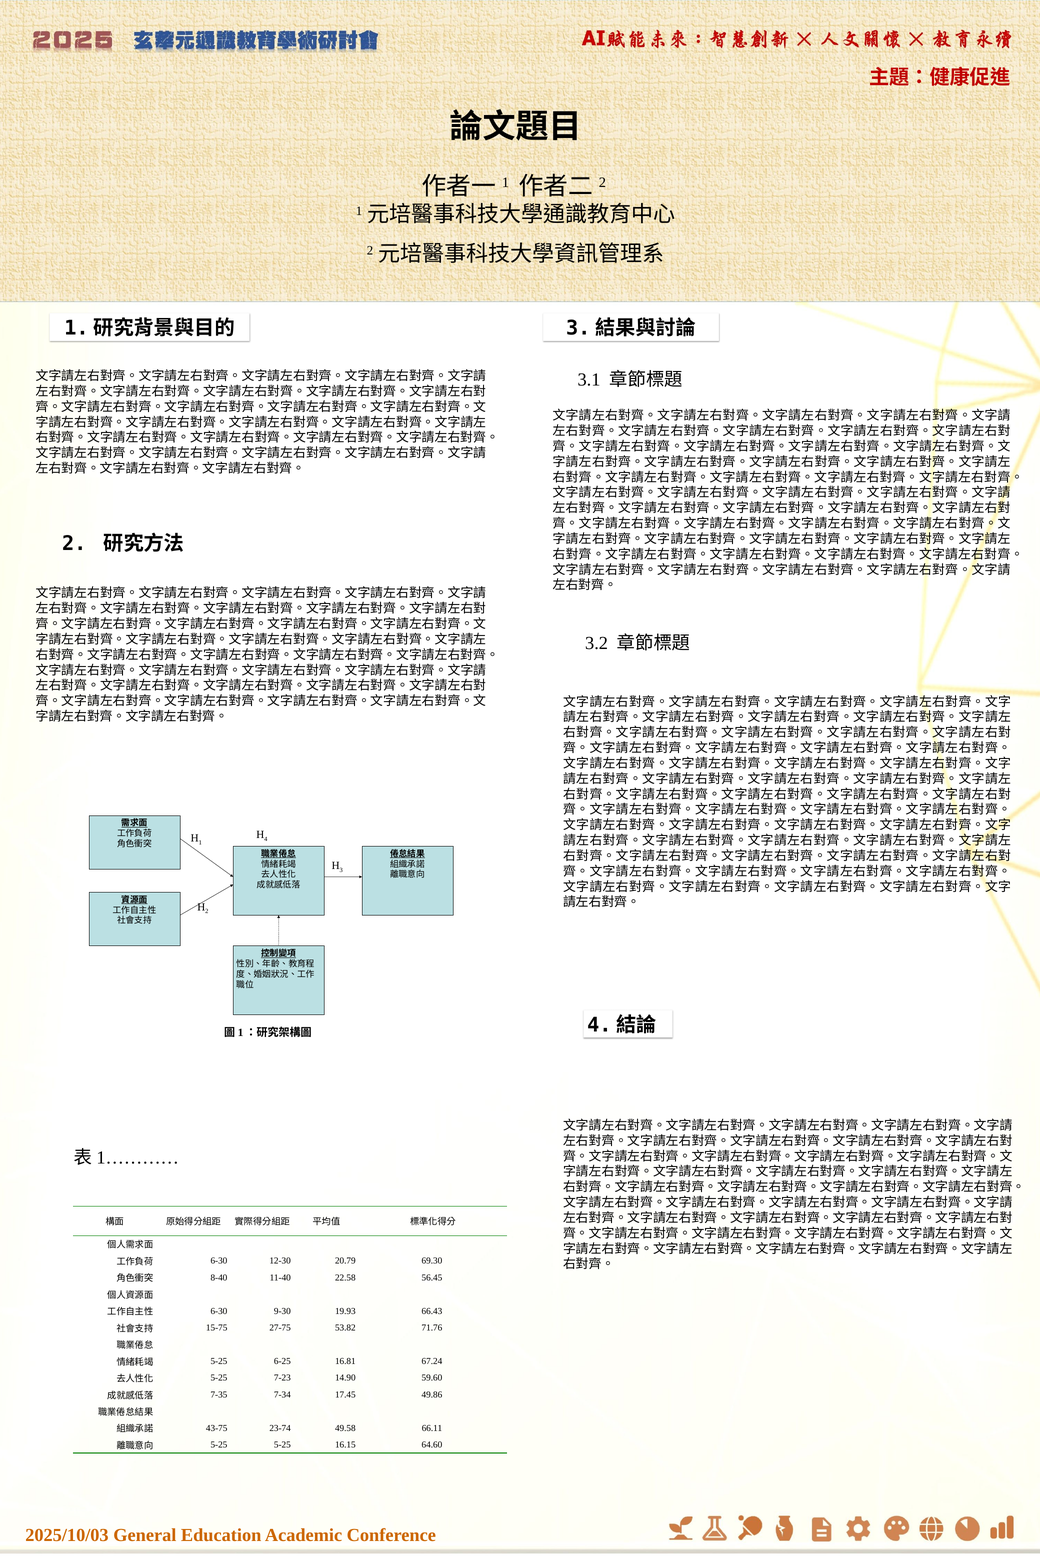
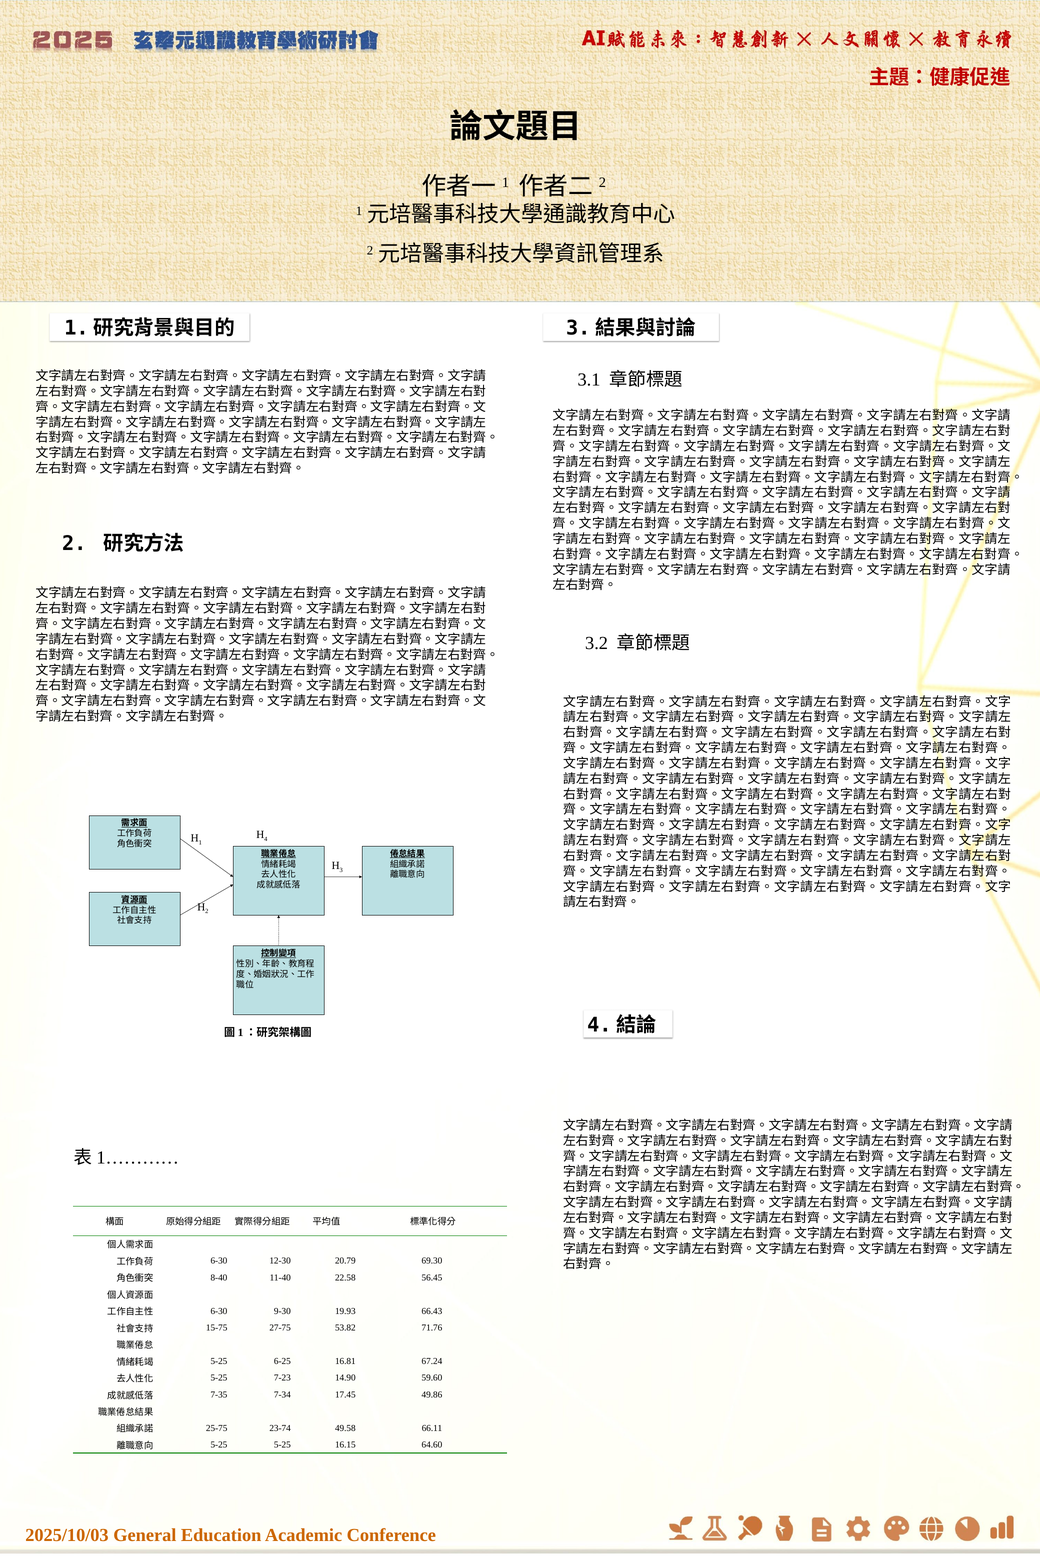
43-75: 43-75 -> 25-75
